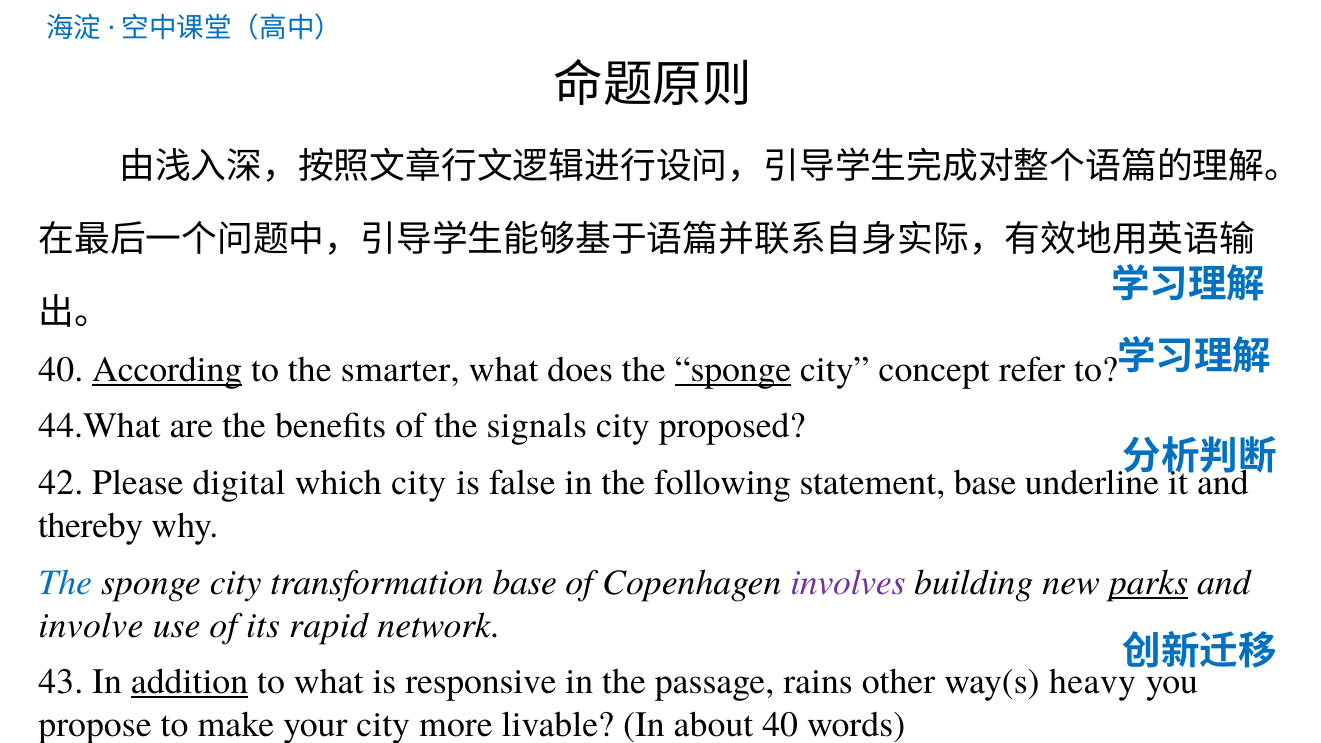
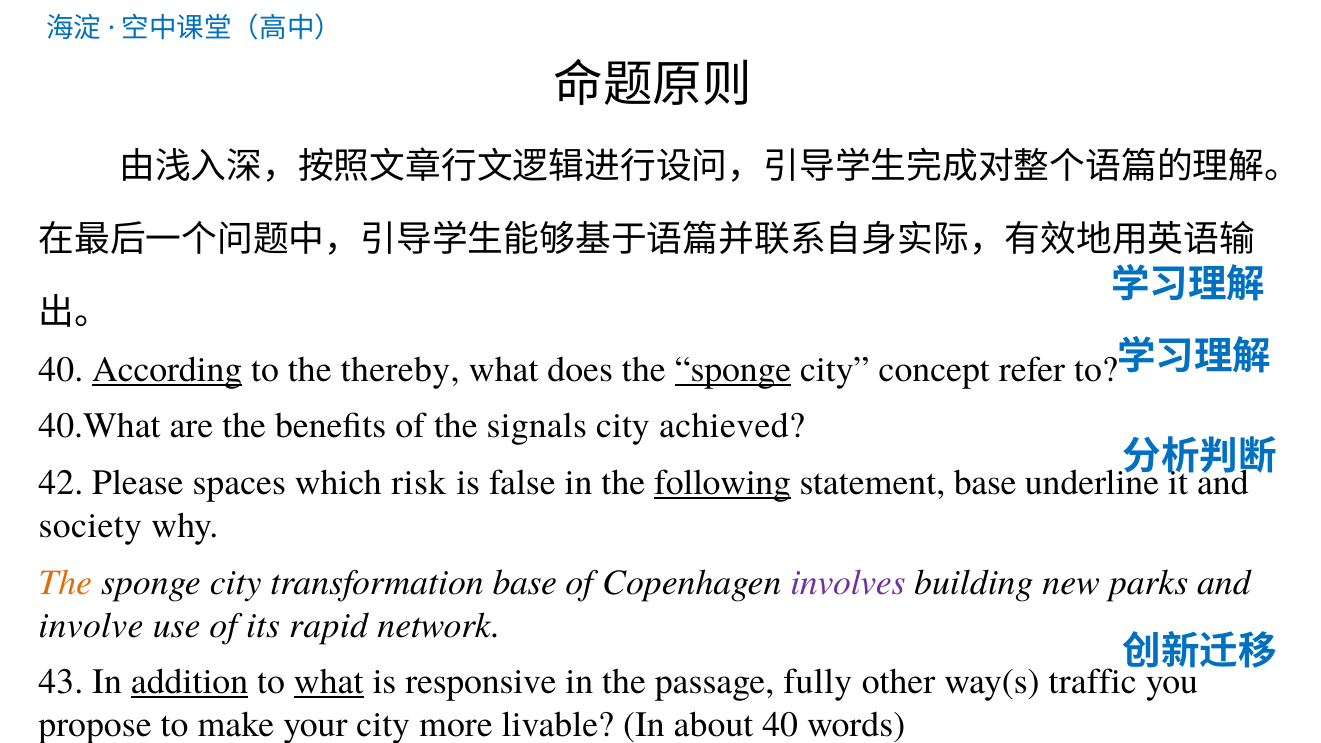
smarter: smarter -> thereby
44.What: 44.What -> 40.What
proposed: proposed -> achieved
digital: digital -> spaces
which city: city -> risk
following underline: none -> present
thereby: thereby -> society
The at (65, 582) colour: blue -> orange
parks underline: present -> none
what at (329, 682) underline: none -> present
rains: rains -> fully
heavy: heavy -> traffic
